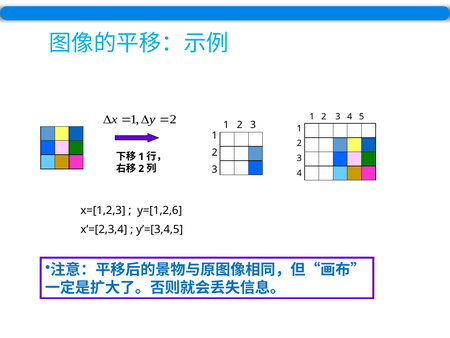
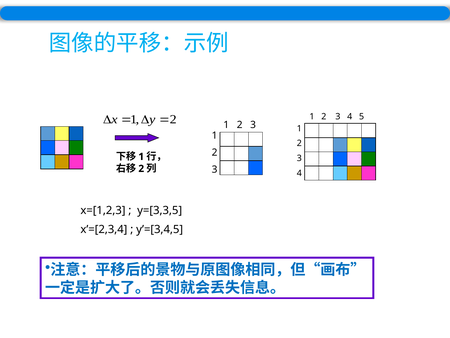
y=[1,2,6: y=[1,2,6 -> y=[3,3,5
